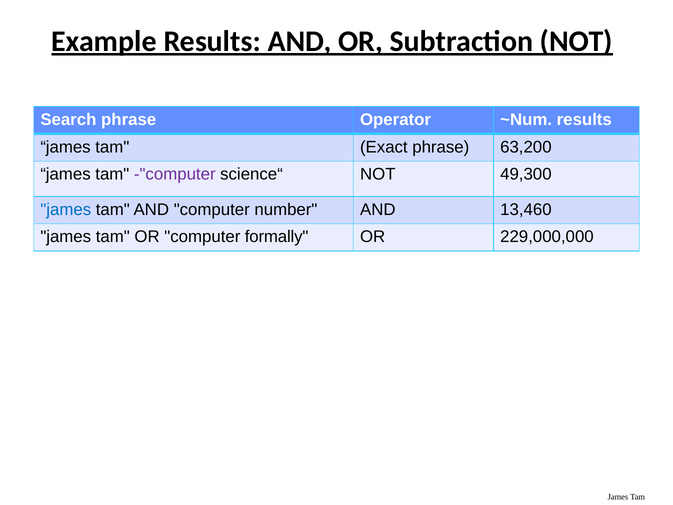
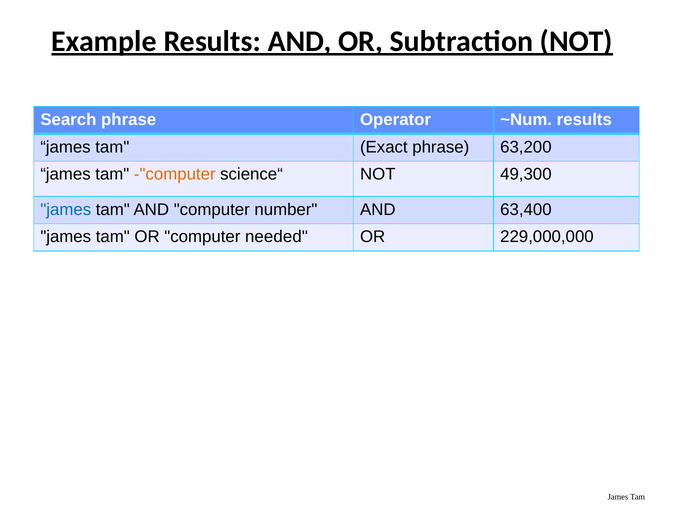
-"computer colour: purple -> orange
13,460: 13,460 -> 63,400
formally: formally -> needed
